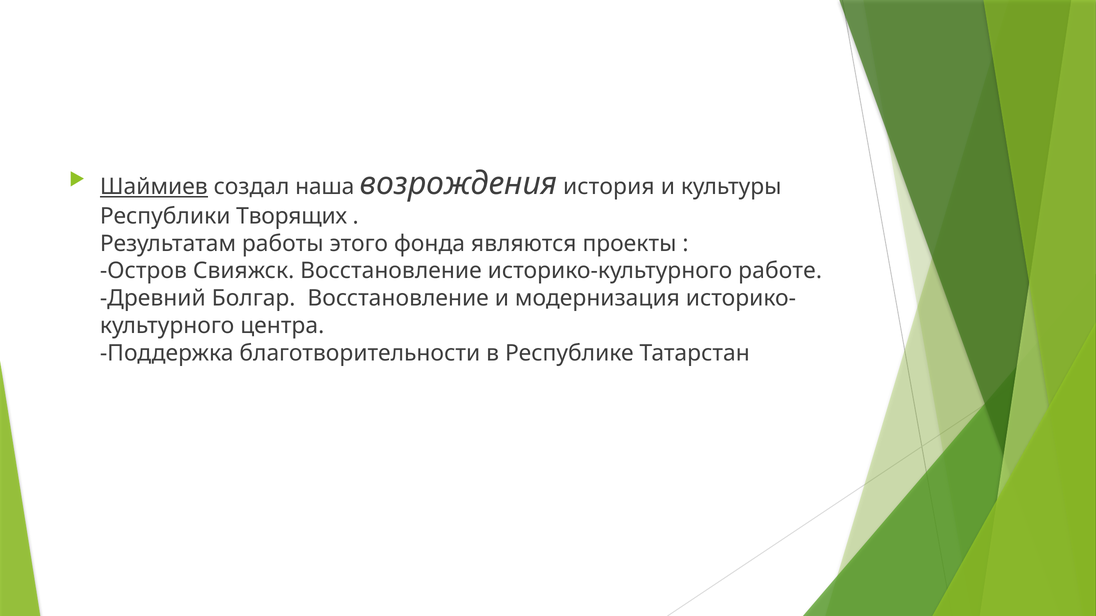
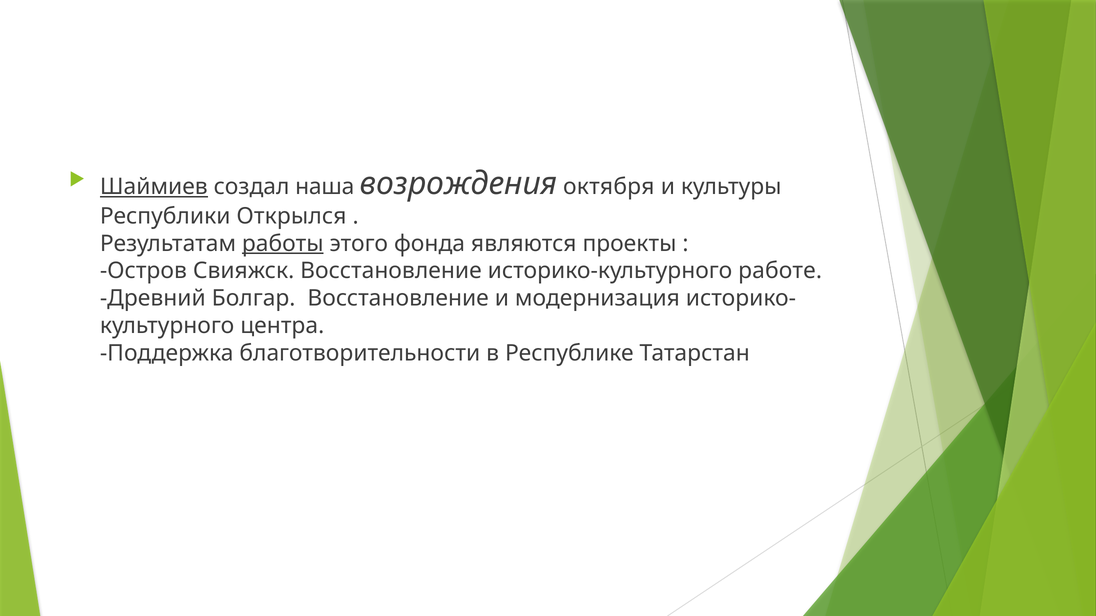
история: история -> октября
Творящих: Творящих -> Открылся
работы underline: none -> present
